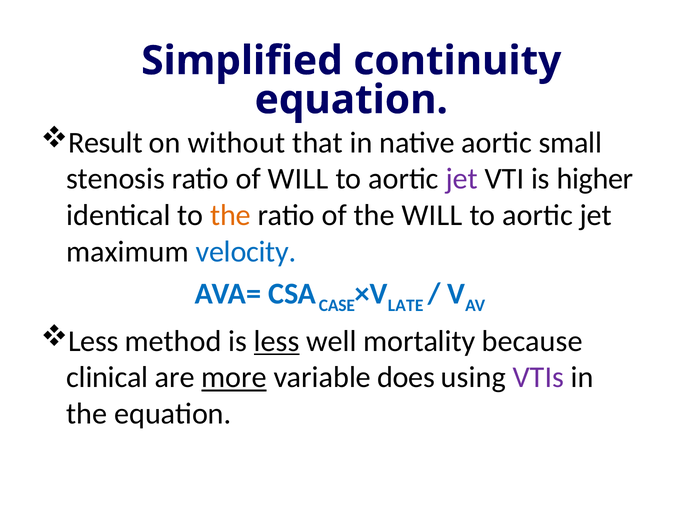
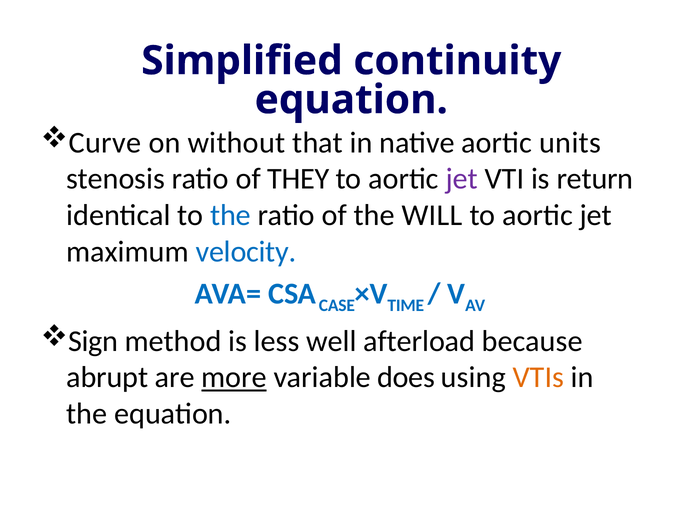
Result: Result -> Curve
small: small -> units
of WILL: WILL -> THEY
higher: higher -> return
the at (231, 215) colour: orange -> blue
LATE: LATE -> TIME
Less at (93, 341): Less -> Sign
less at (277, 341) underline: present -> none
mortality: mortality -> afterload
clinical: clinical -> abrupt
VTIs colour: purple -> orange
